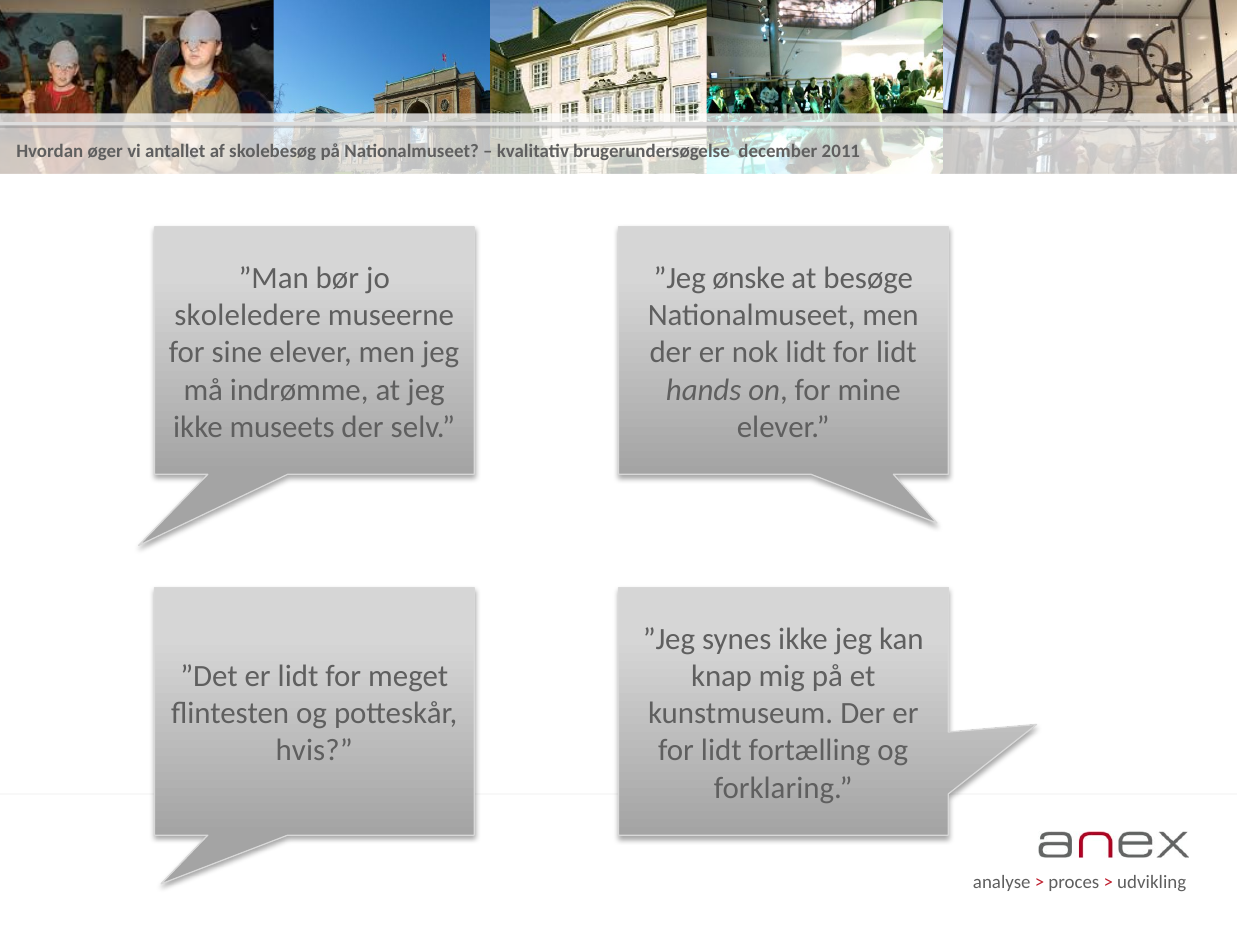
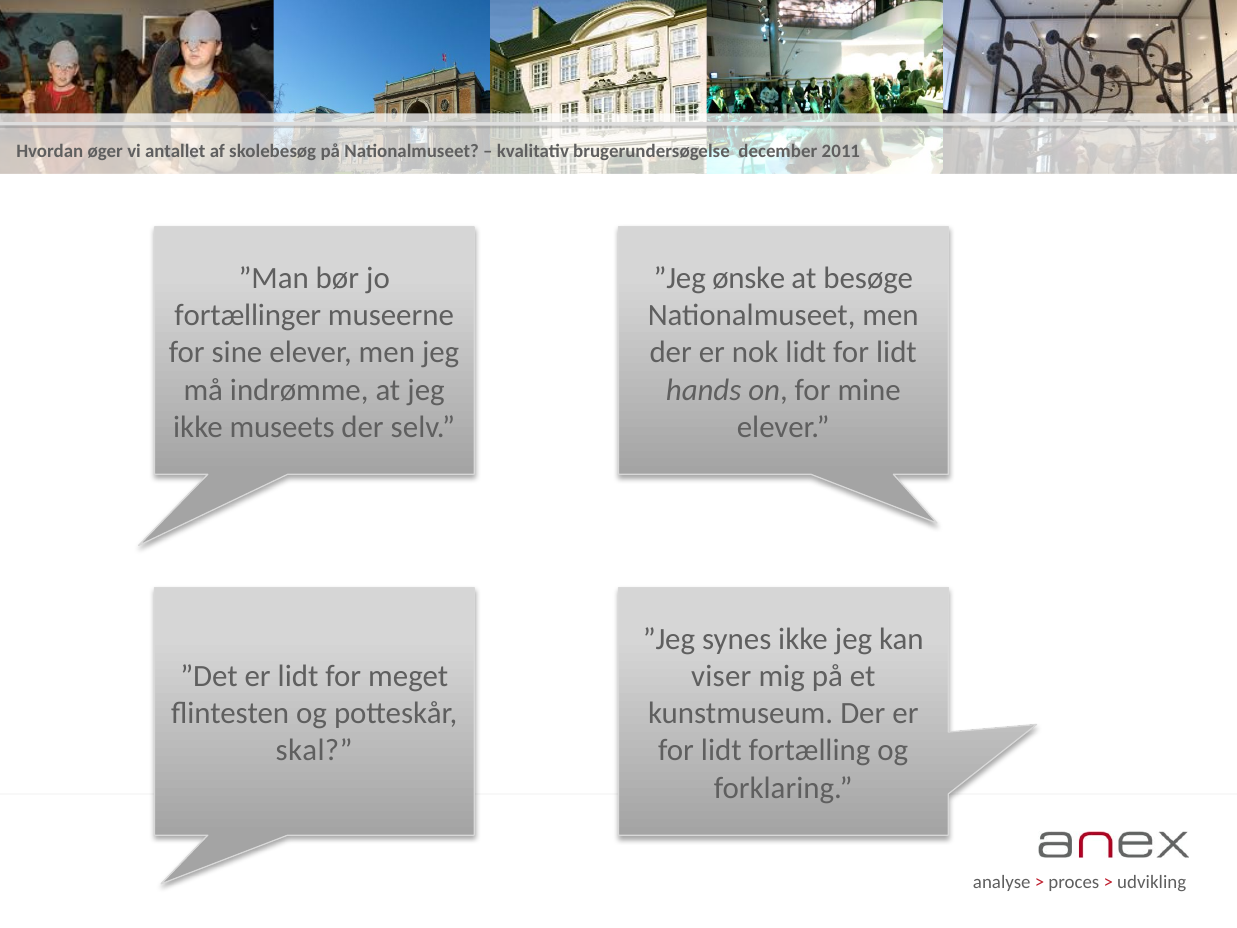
skoleledere: skoleledere -> fortællinger
knap: knap -> viser
hvis: hvis -> skal
